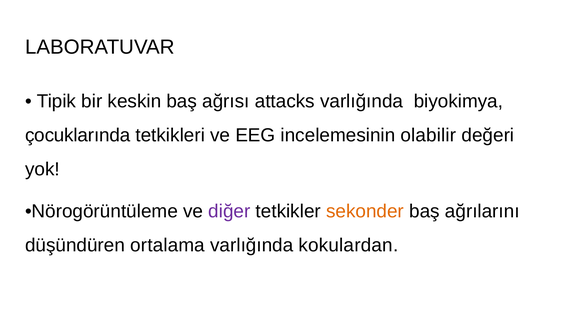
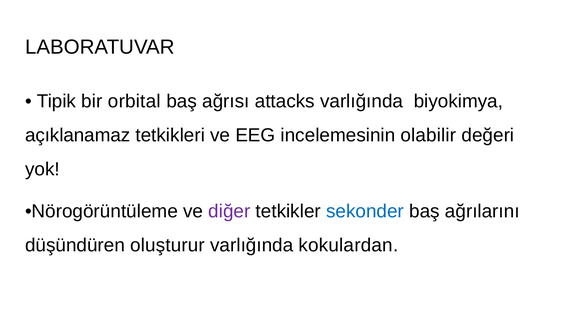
keskin: keskin -> orbital
çocuklarında: çocuklarında -> açıklanamaz
sekonder colour: orange -> blue
ortalama: ortalama -> oluşturur
